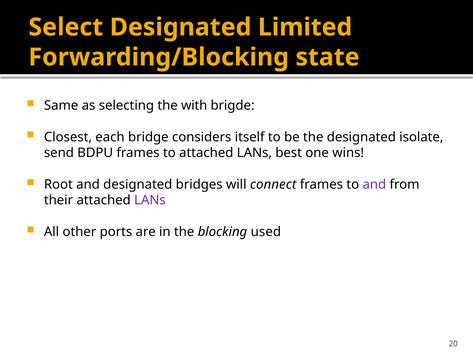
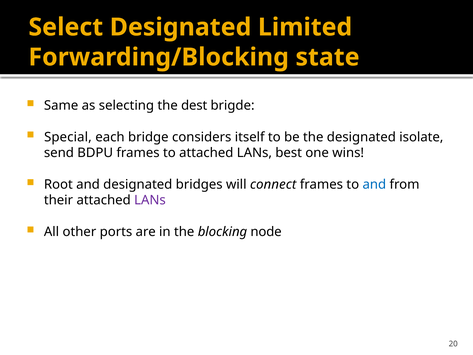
with: with -> dest
Closest: Closest -> Special
and at (374, 184) colour: purple -> blue
used: used -> node
